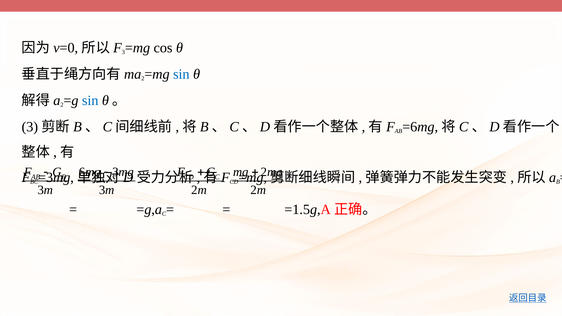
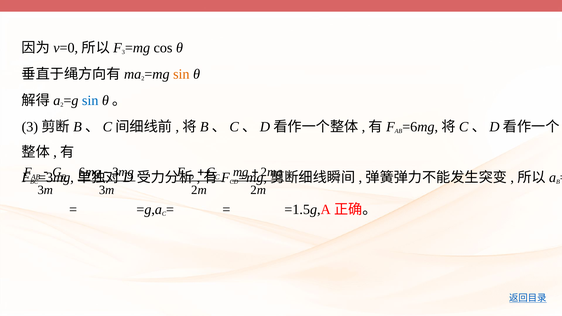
sin at (181, 74) colour: blue -> orange
